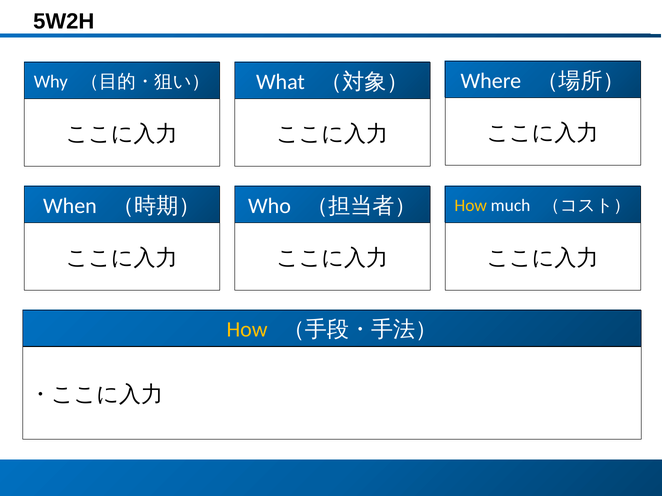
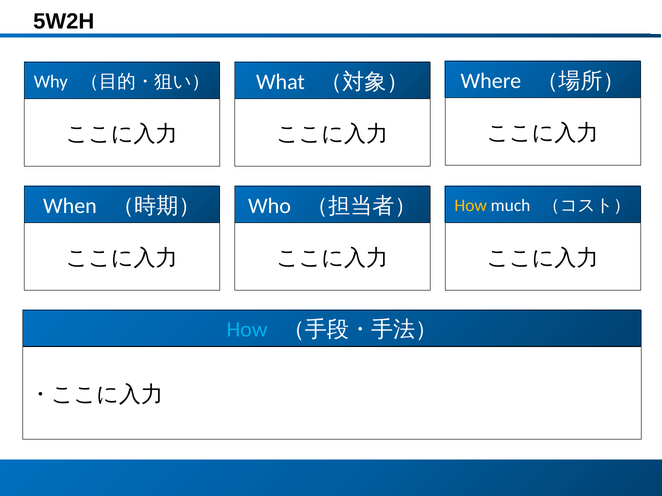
How at (247, 330) colour: yellow -> light blue
